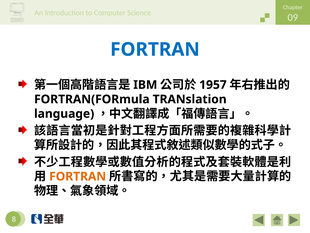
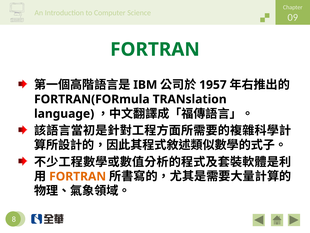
FORTRAN at (155, 49) colour: blue -> green
